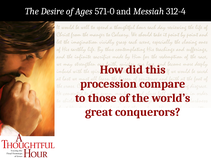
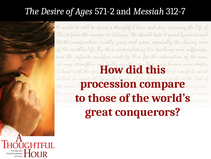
571-0: 571-0 -> 571-2
312-4: 312-4 -> 312-7
